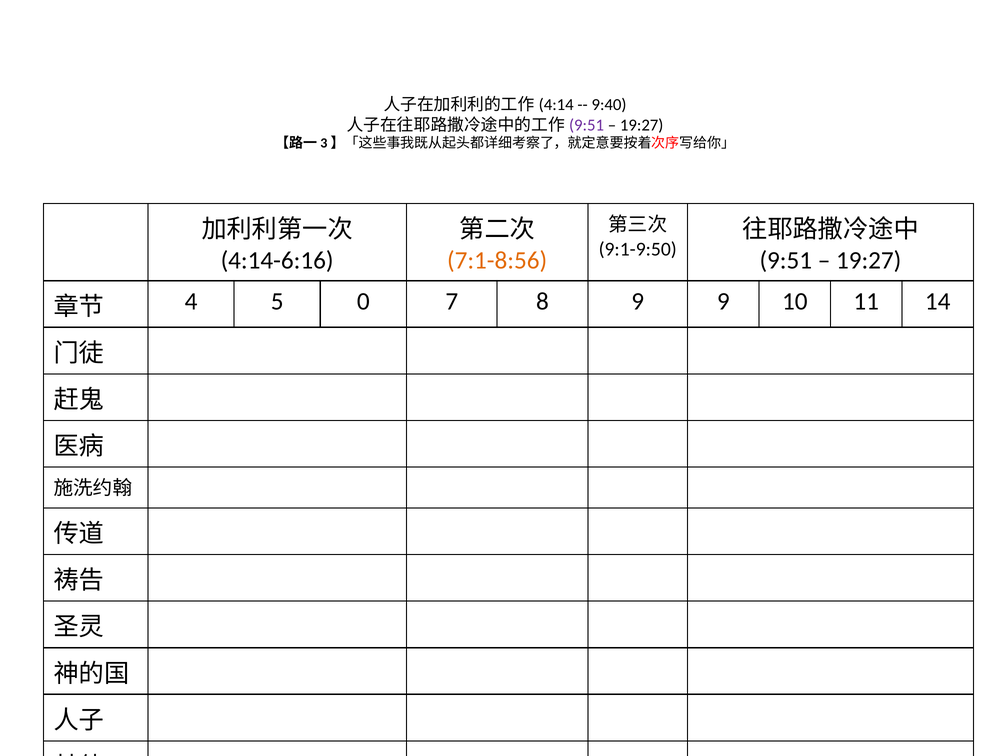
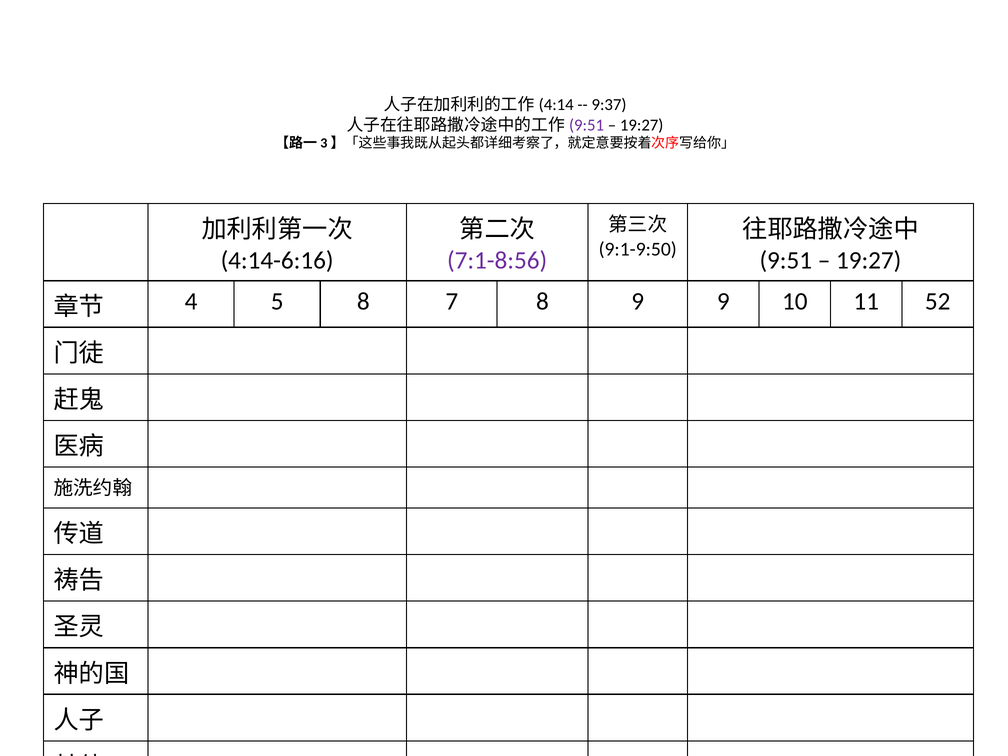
9:40: 9:40 -> 9:37
7:1-8:56 colour: orange -> purple
5 0: 0 -> 8
14: 14 -> 52
